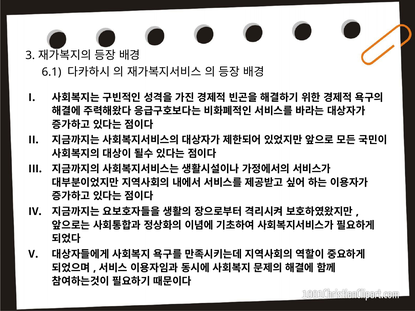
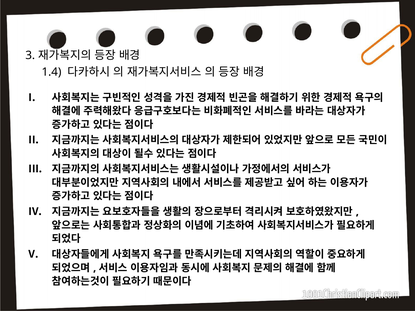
6.1: 6.1 -> 1.4
